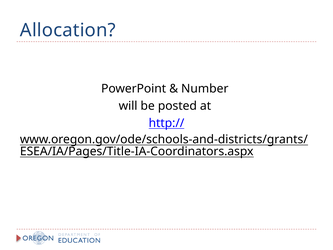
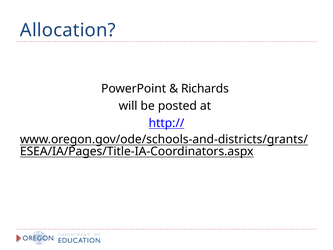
Number: Number -> Richards
